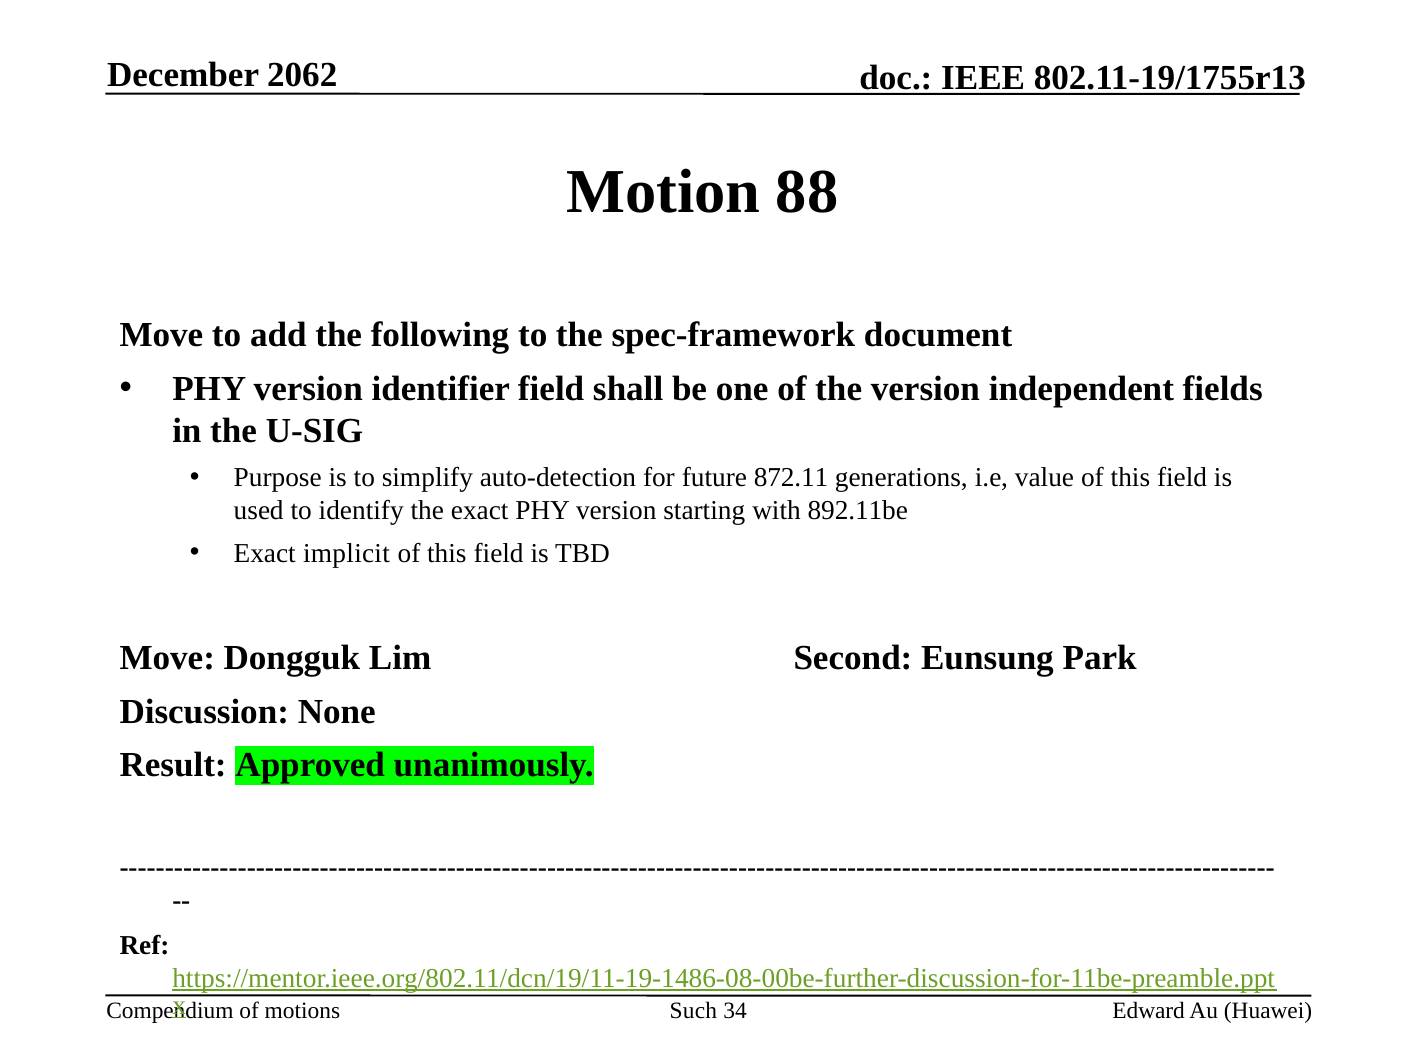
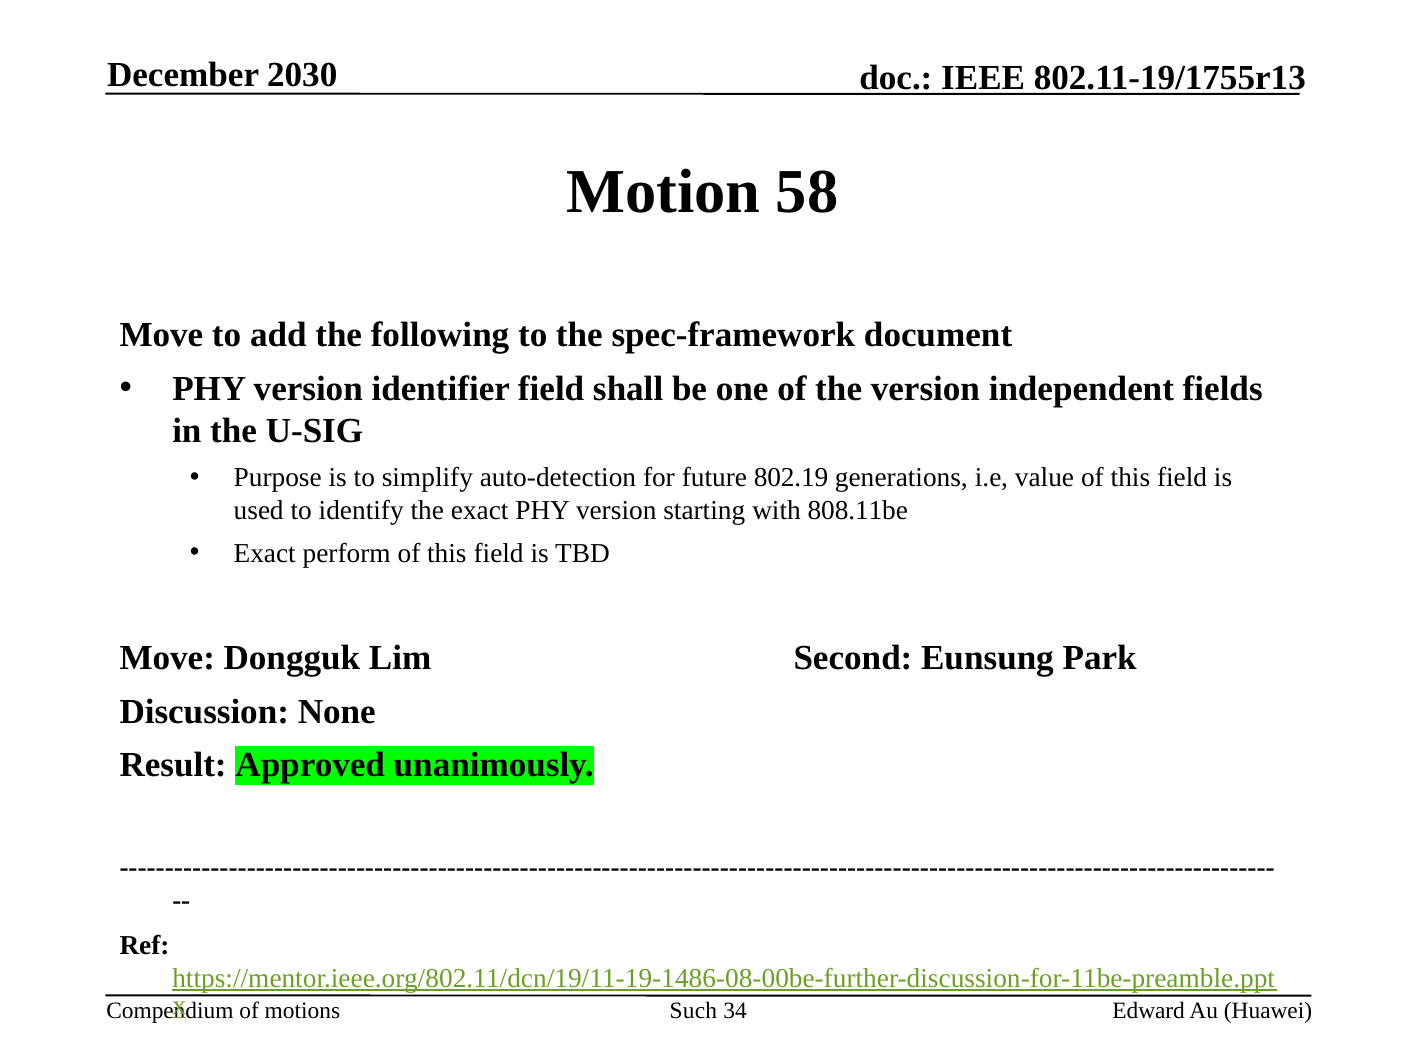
2062: 2062 -> 2030
88: 88 -> 58
872.11: 872.11 -> 802.19
892.11be: 892.11be -> 808.11be
implicit: implicit -> perform
